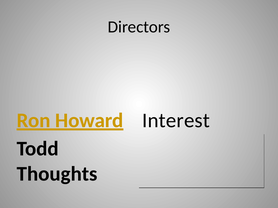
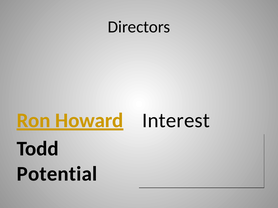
Thoughts: Thoughts -> Potential
